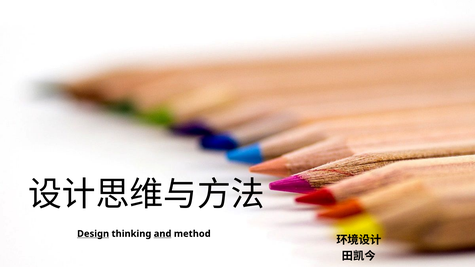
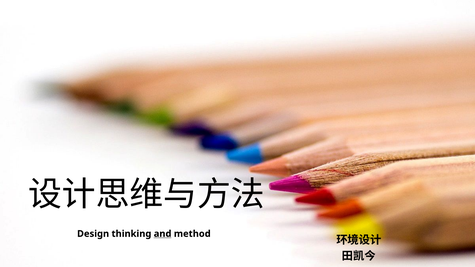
Design underline: present -> none
